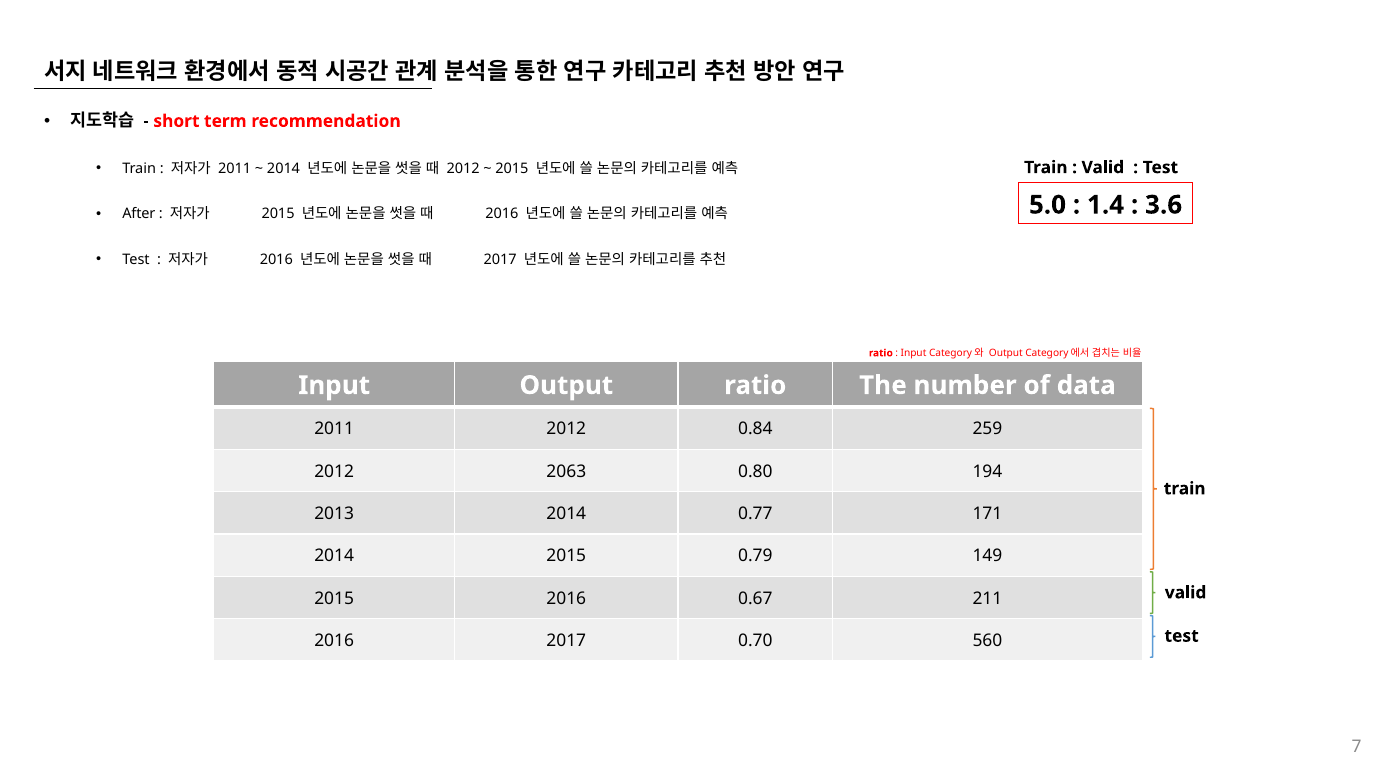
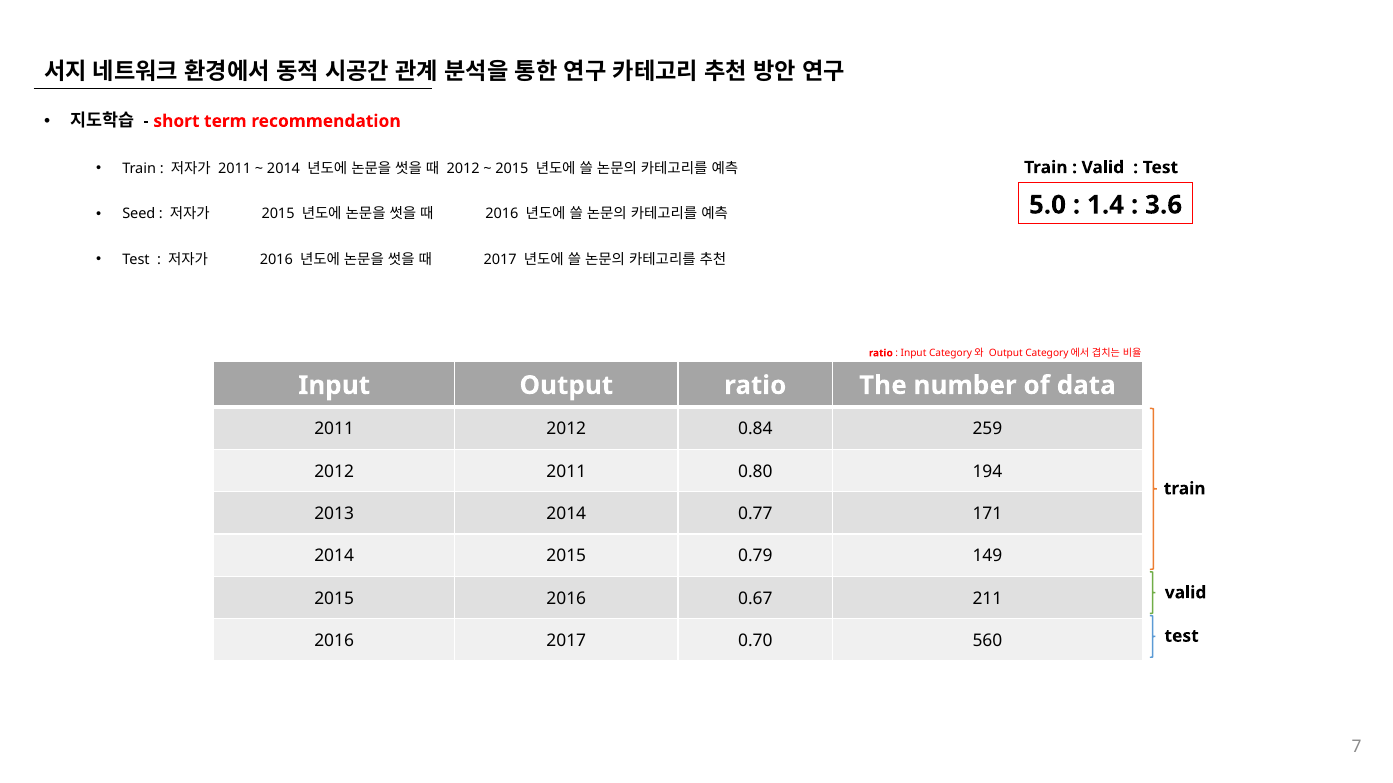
After: After -> Seed
2012 2063: 2063 -> 2011
